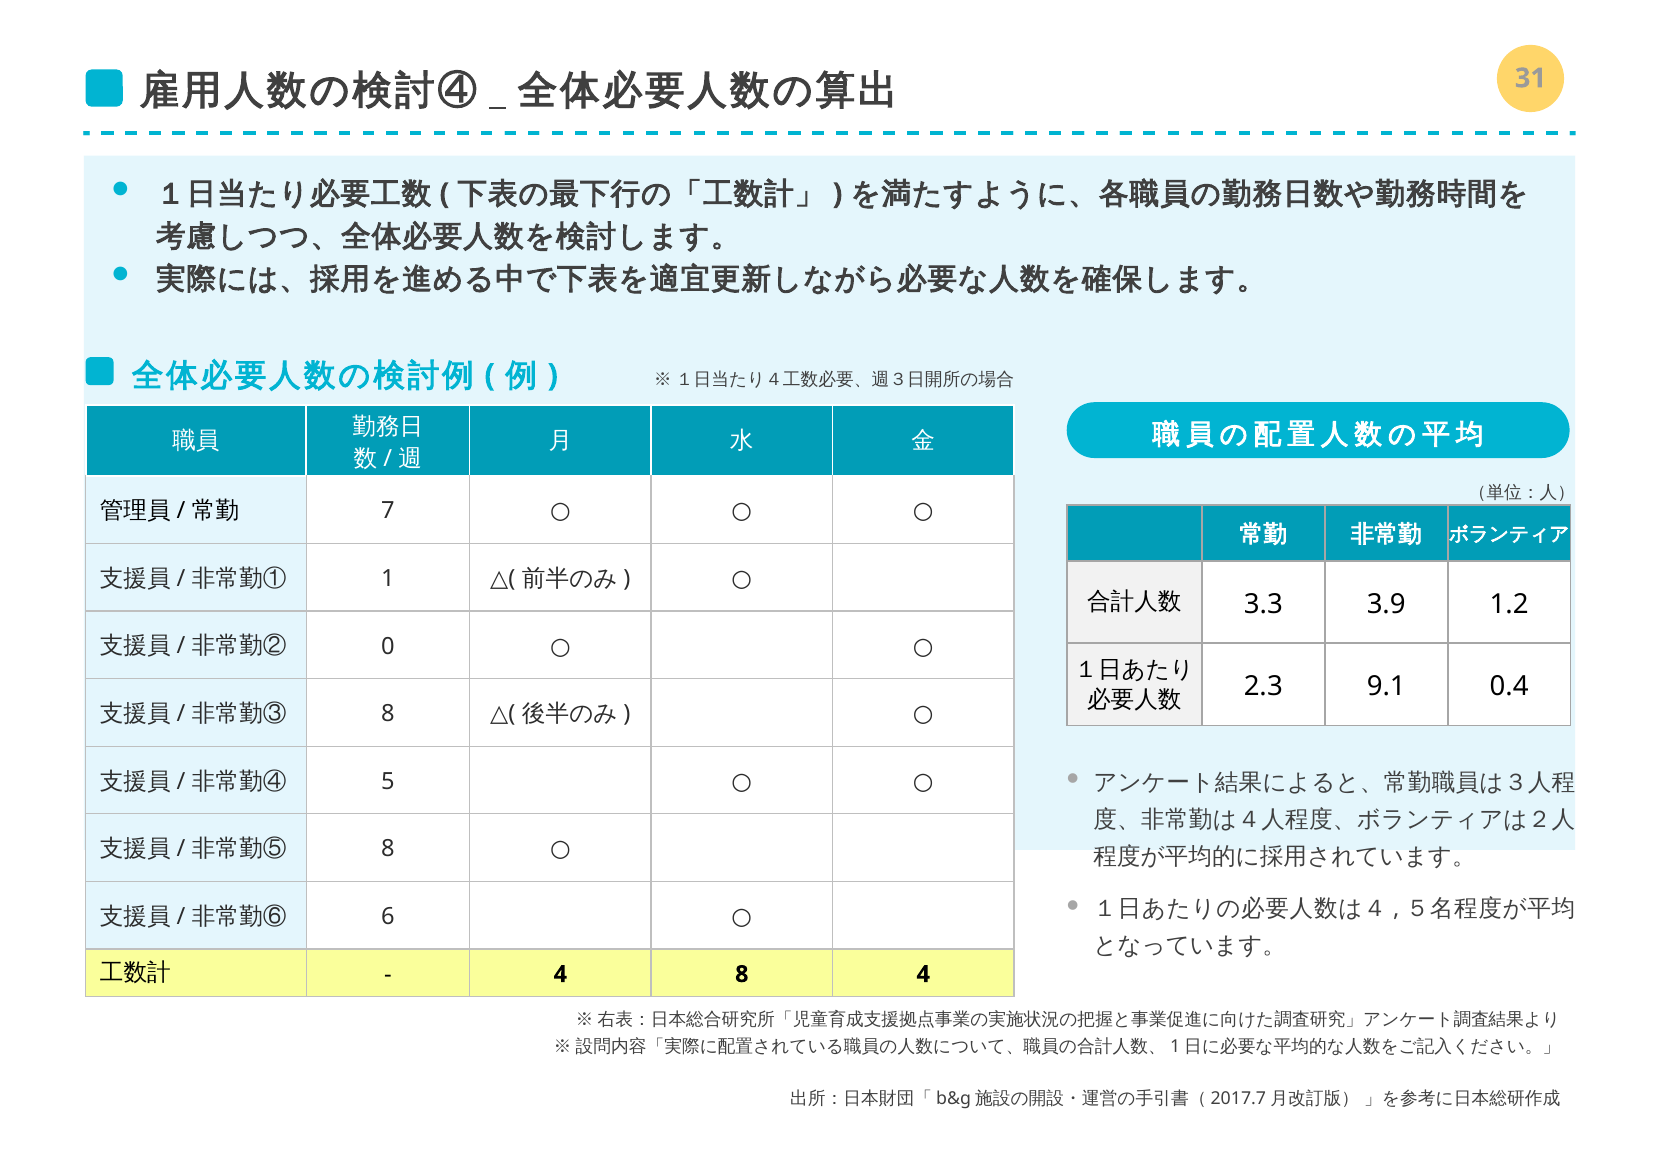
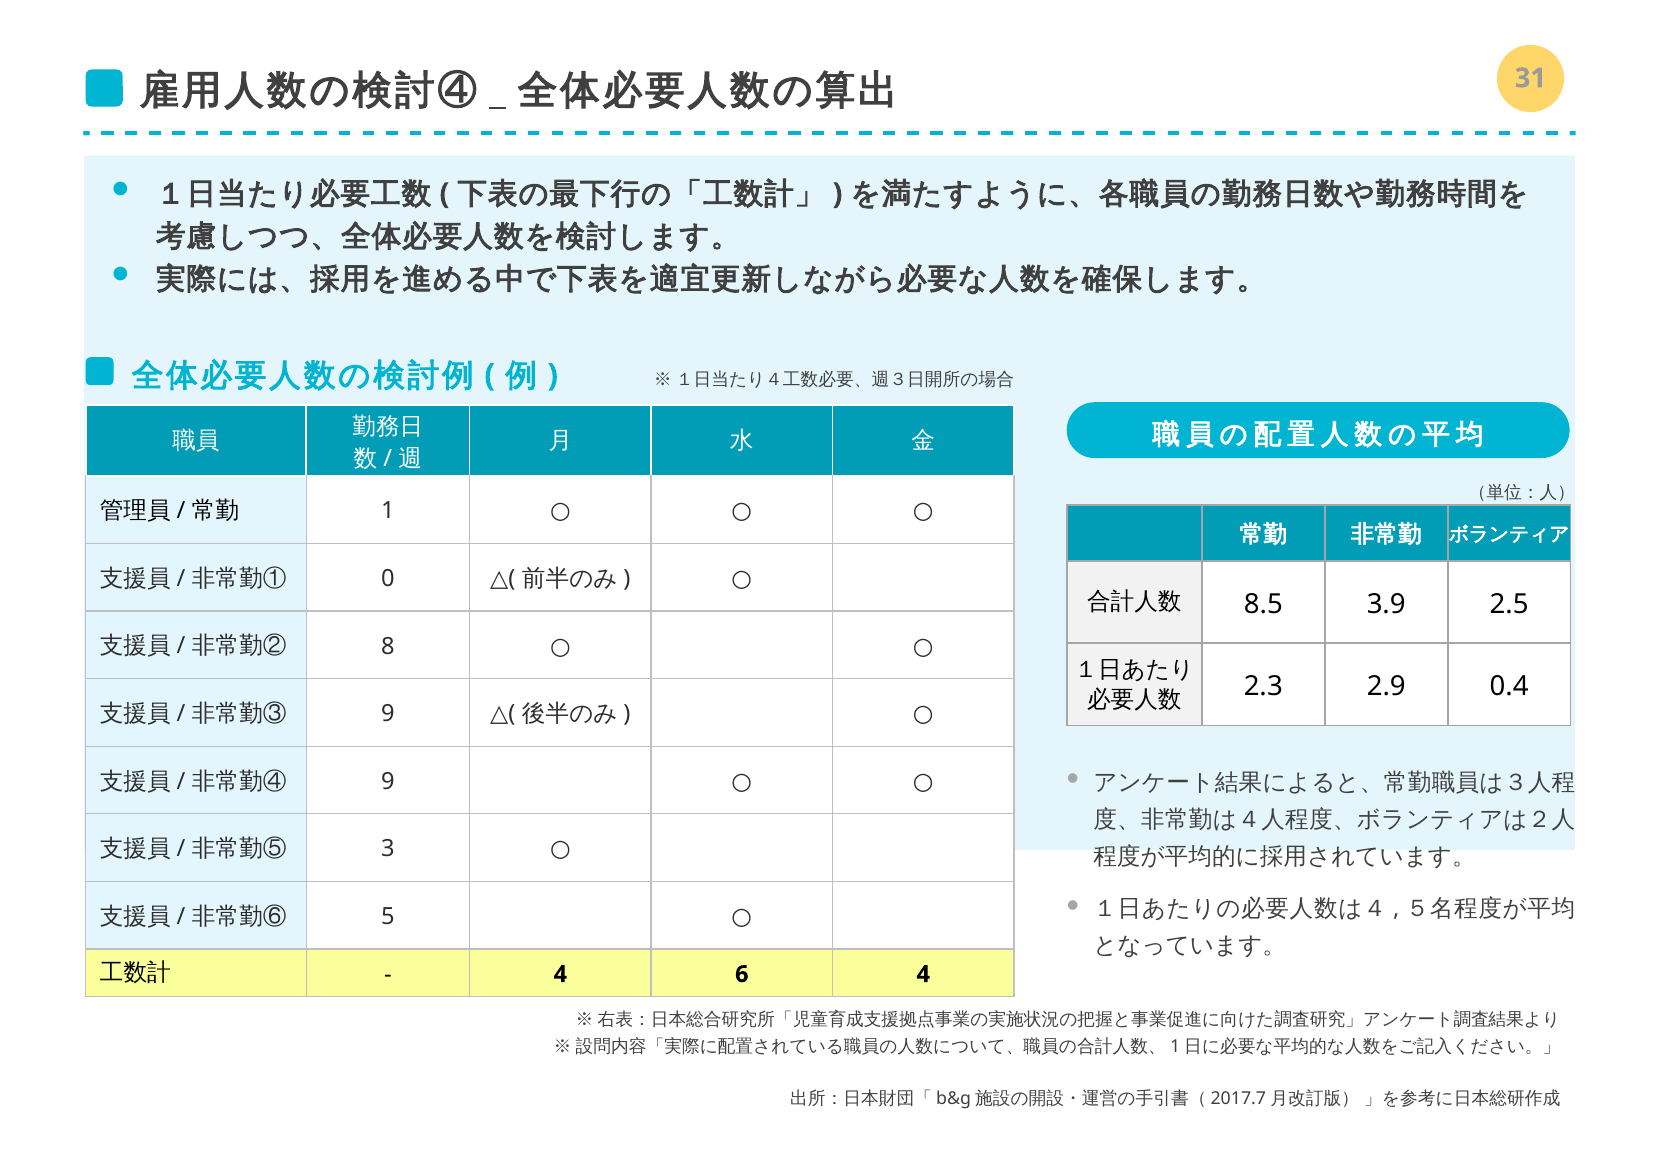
7: 7 -> 1
1: 1 -> 0
3.3: 3.3 -> 8.5
1.2: 1.2 -> 2.5
0: 0 -> 8
9.1: 9.1 -> 2.9
8 at (388, 714): 8 -> 9
5 at (388, 781): 5 -> 9
8 at (388, 849): 8 -> 3
6: 6 -> 5
4 8: 8 -> 6
